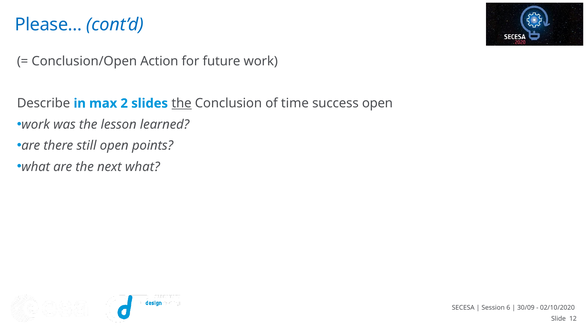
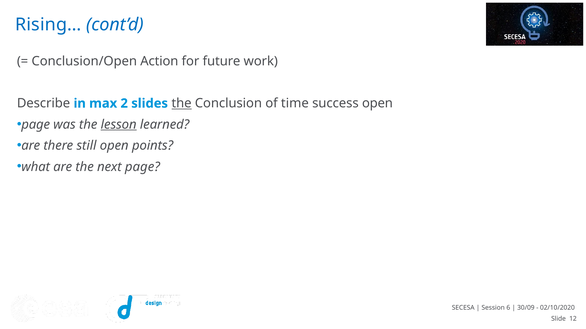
Please…: Please… -> Rising…
work at (36, 125): work -> page
lesson underline: none -> present
next what: what -> page
